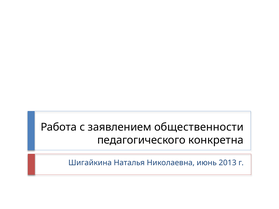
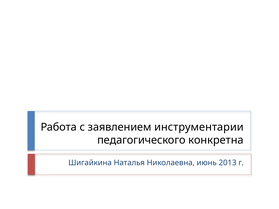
общественности: общественности -> инструментарии
